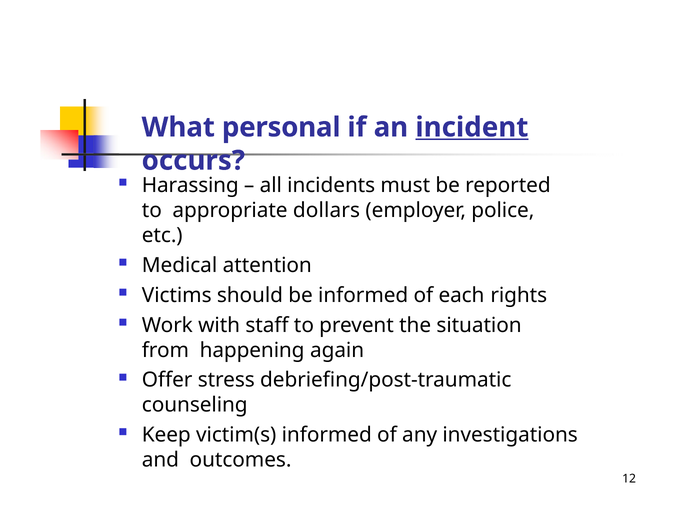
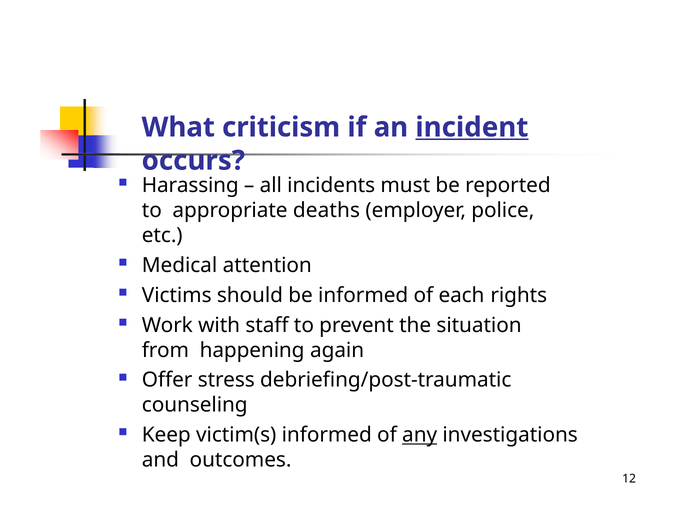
personal: personal -> criticism
dollars: dollars -> deaths
any underline: none -> present
